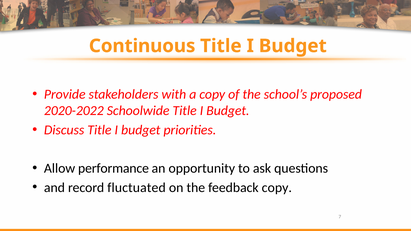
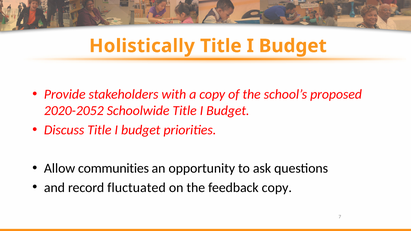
Continuous: Continuous -> Holistically
2020-2022: 2020-2022 -> 2020-2052
performance: performance -> communities
